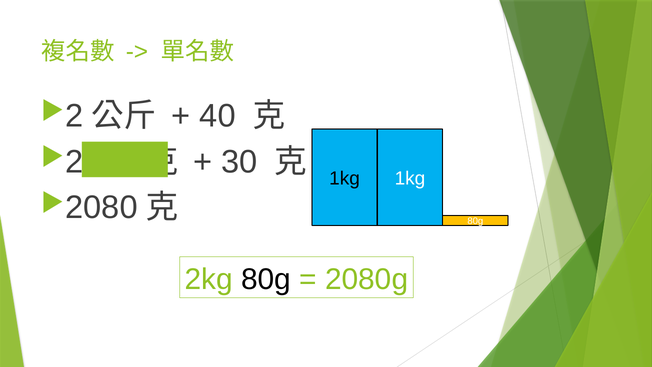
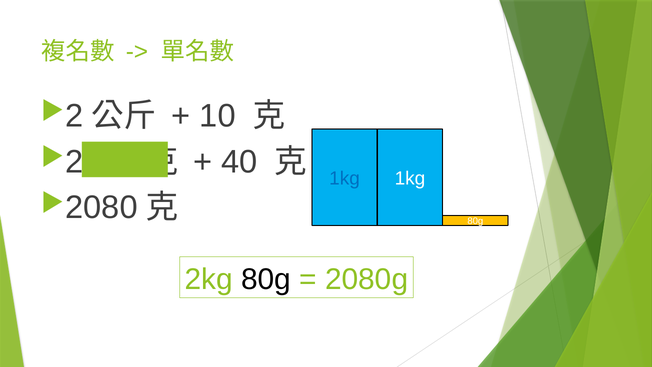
40: 40 -> 10
30: 30 -> 40
1kg at (345, 178) colour: black -> blue
